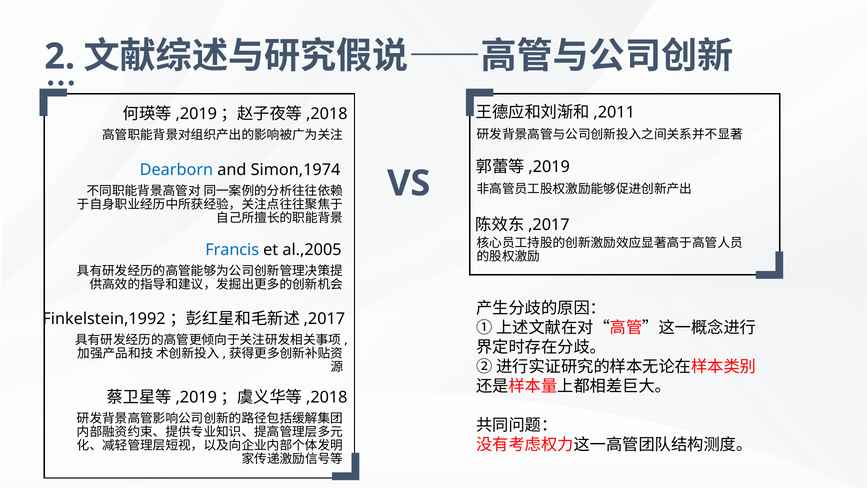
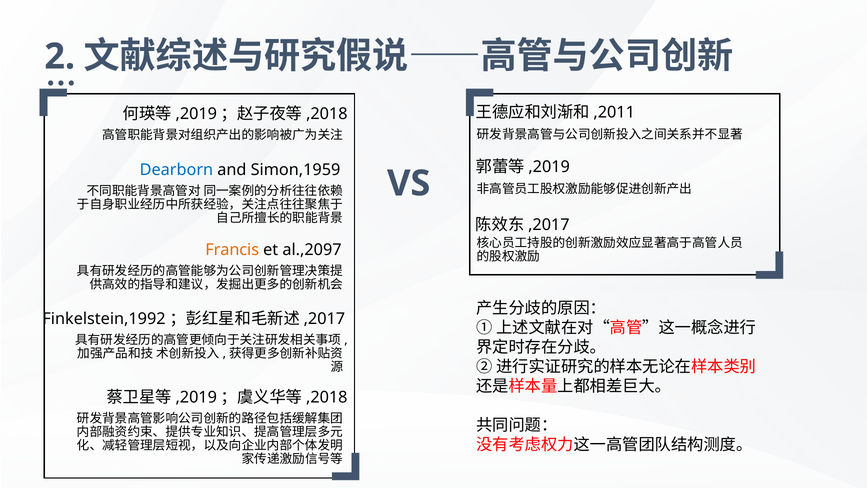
Simon,1974: Simon,1974 -> Simon,1959
Francis colour: blue -> orange
al.,2005: al.,2005 -> al.,2097
